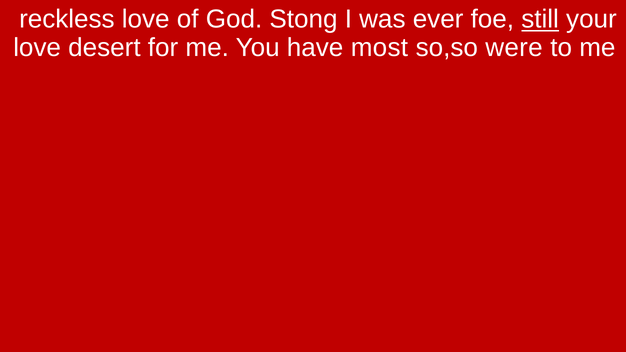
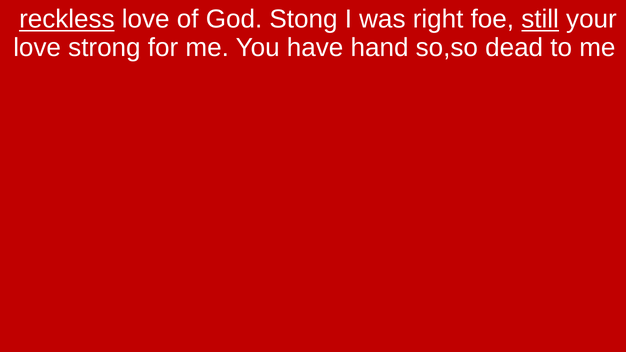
reckless underline: none -> present
ever: ever -> right
desert: desert -> strong
most: most -> hand
were: were -> dead
